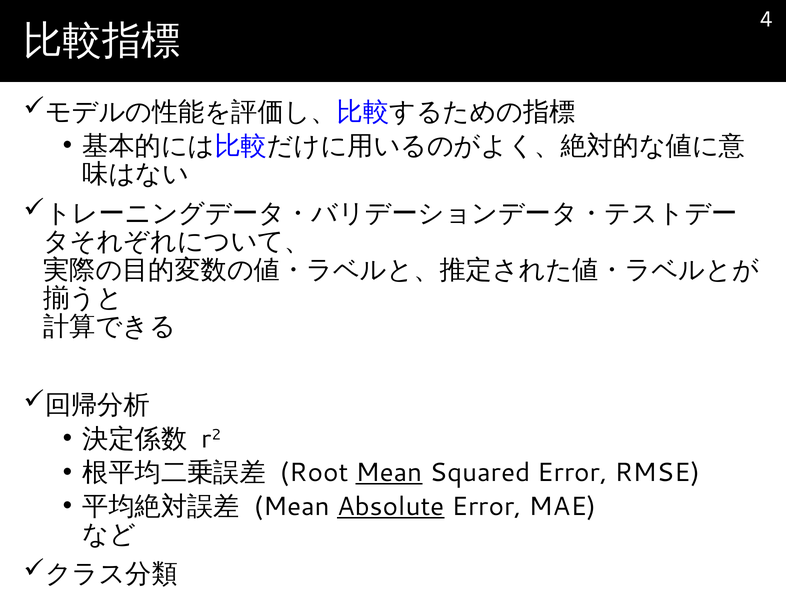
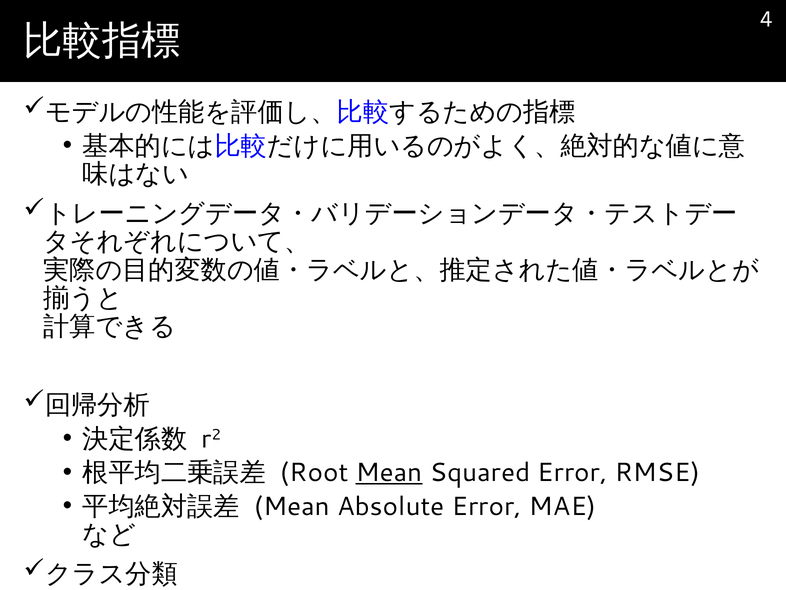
Absolute underline: present -> none
